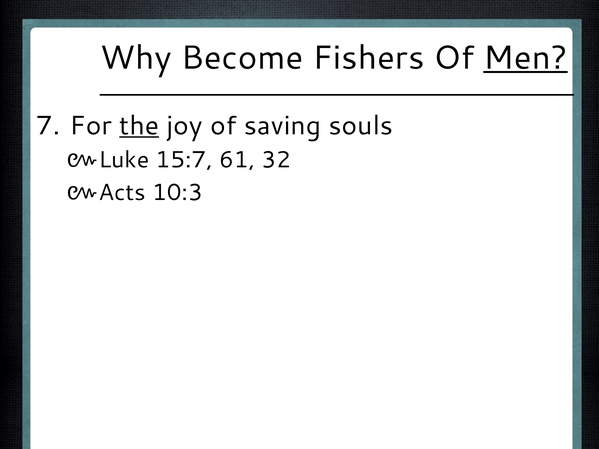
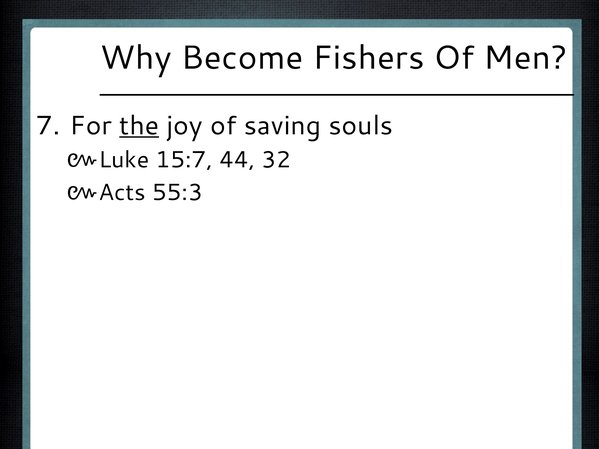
Men underline: present -> none
61: 61 -> 44
10:3: 10:3 -> 55:3
